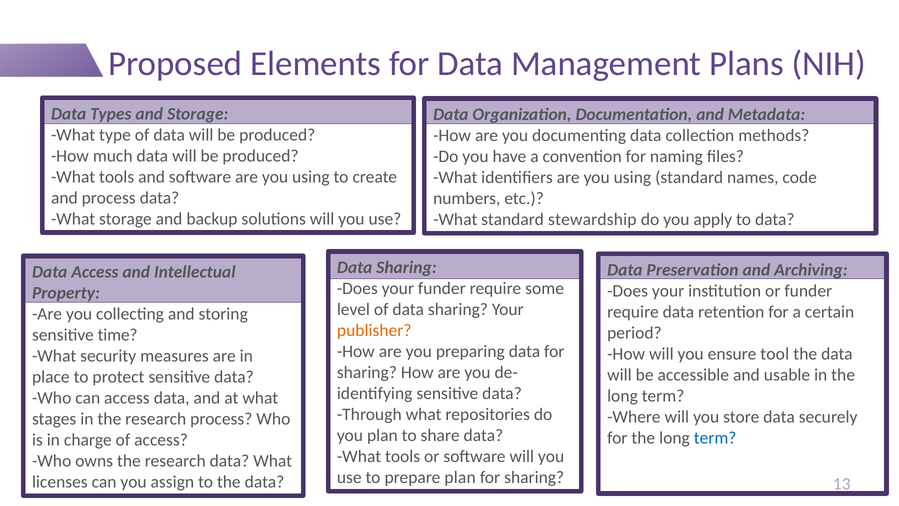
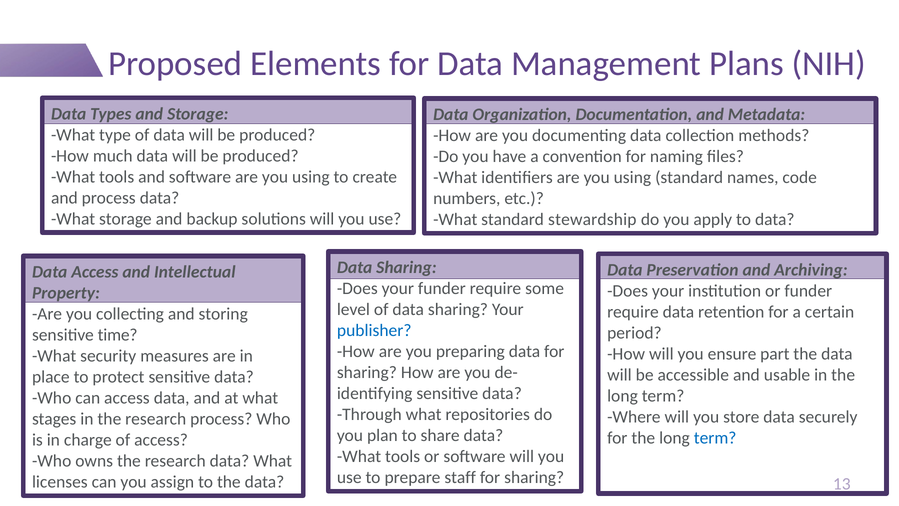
publisher colour: orange -> blue
tool: tool -> part
prepare plan: plan -> staff
